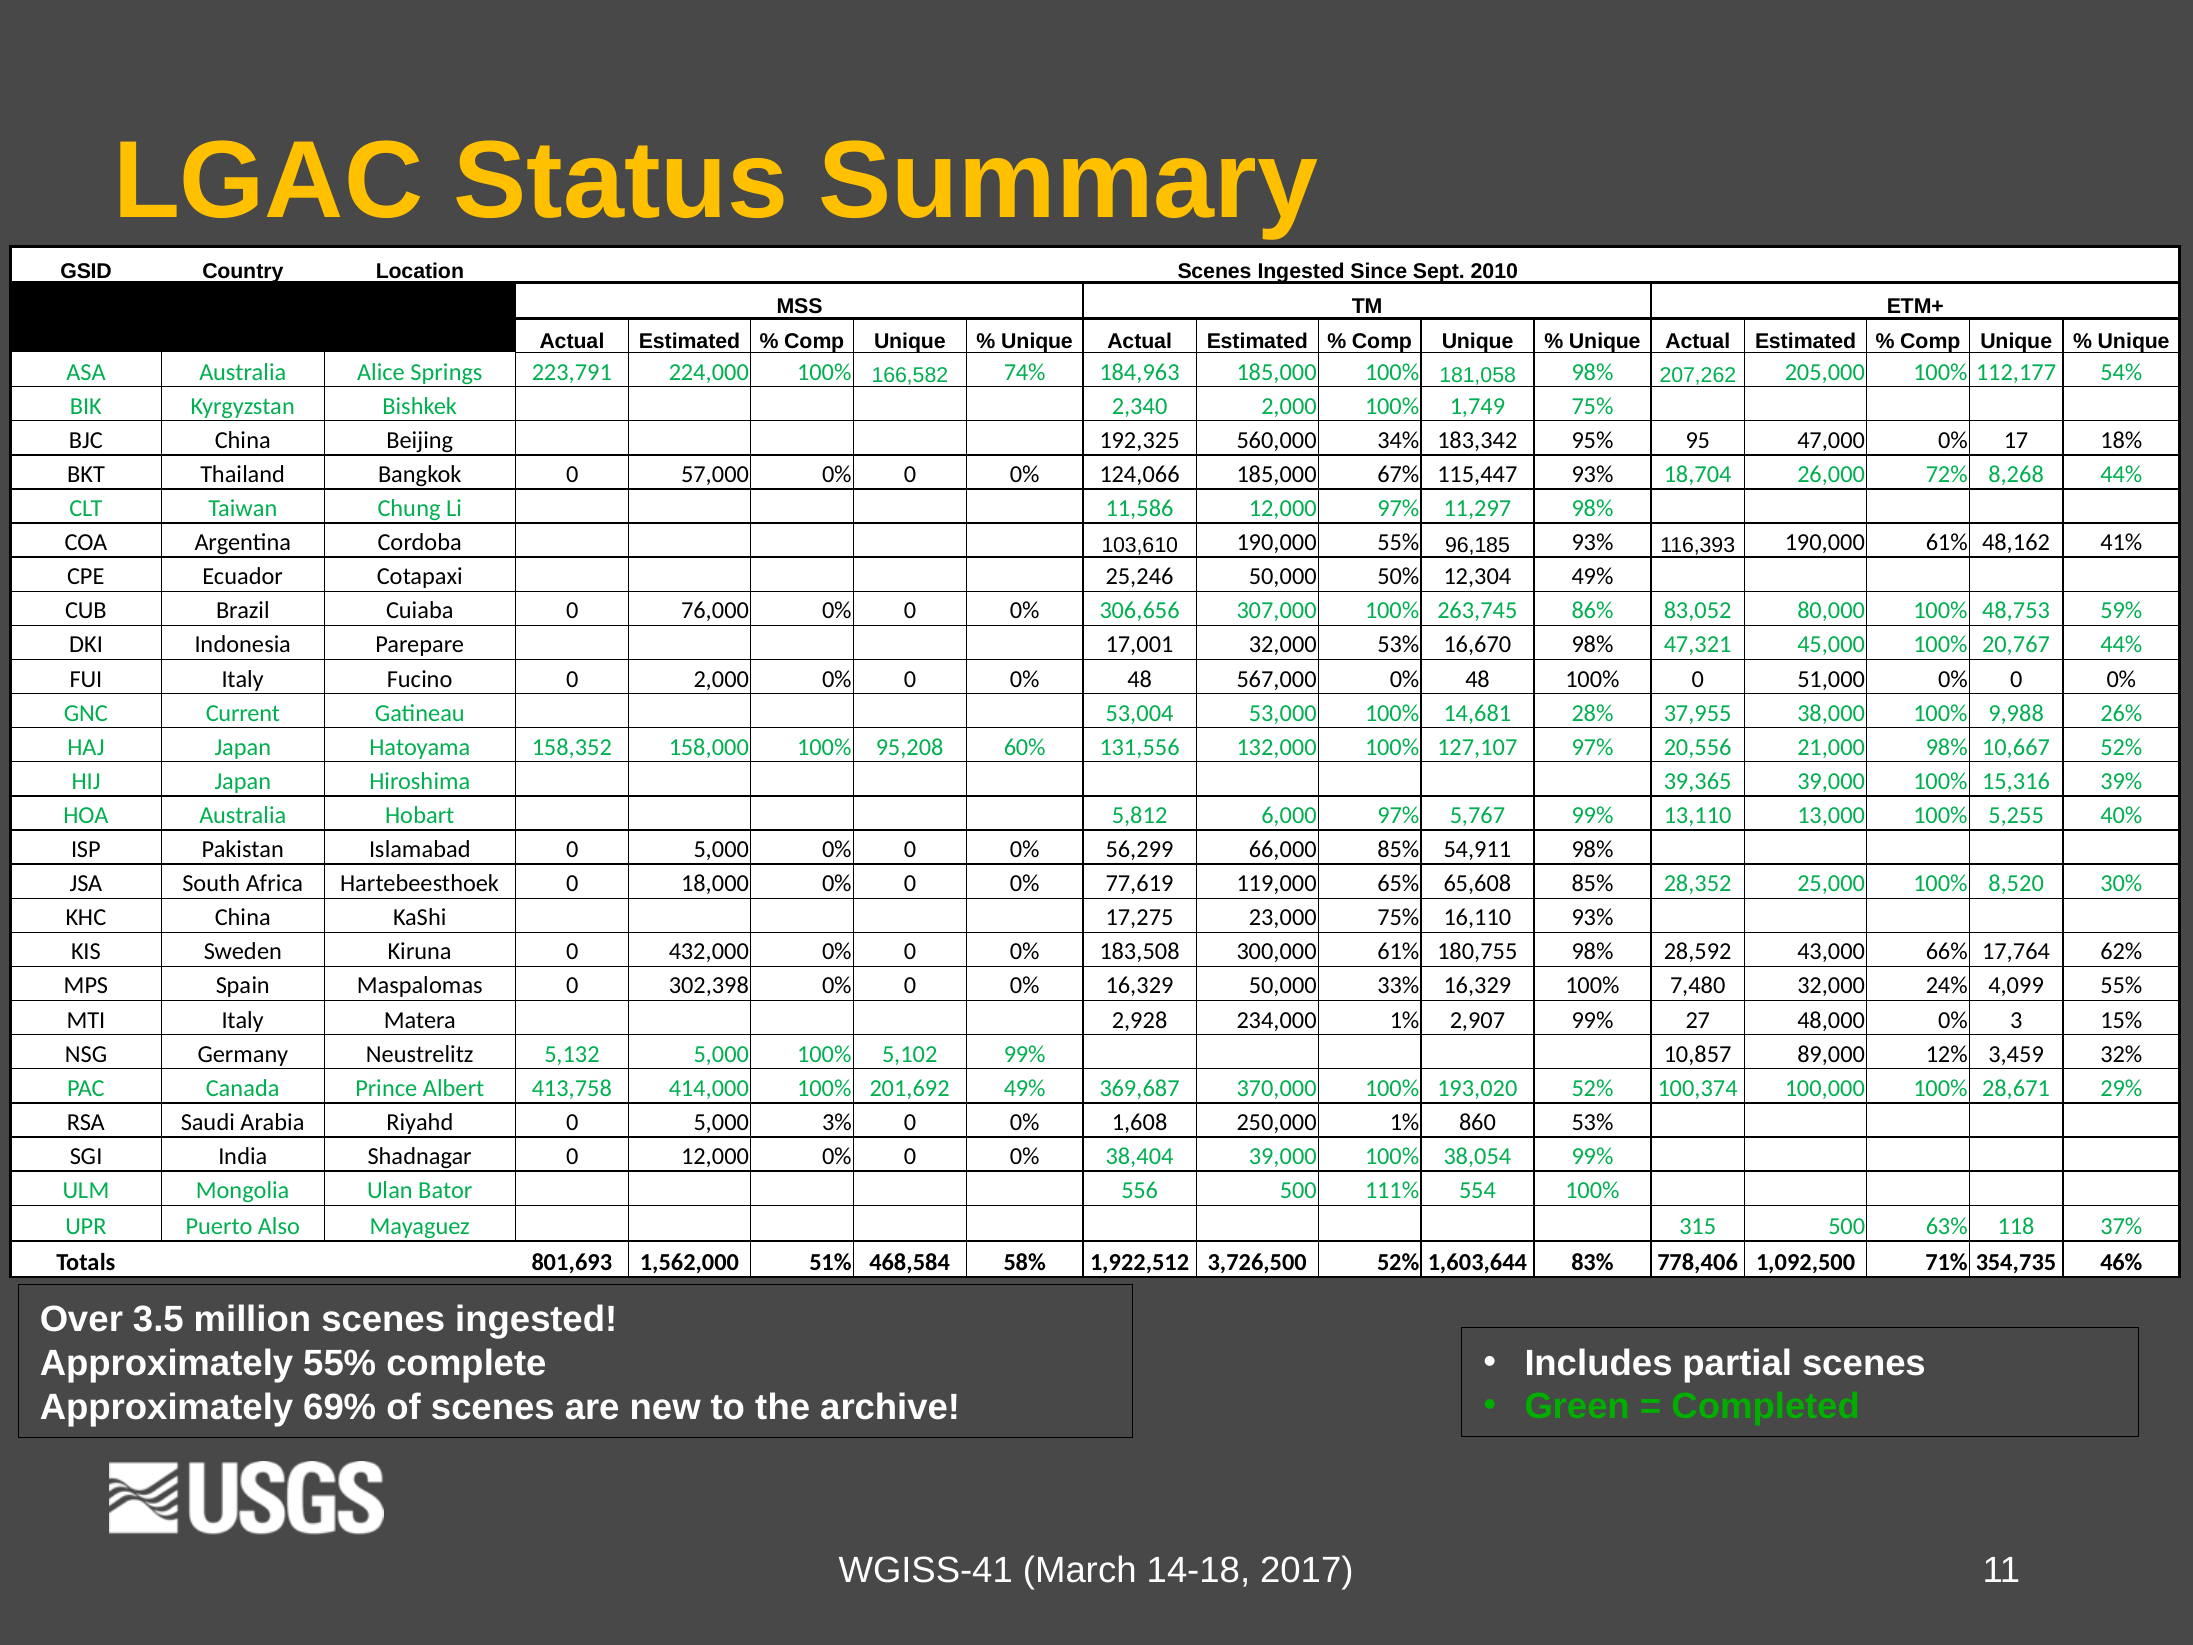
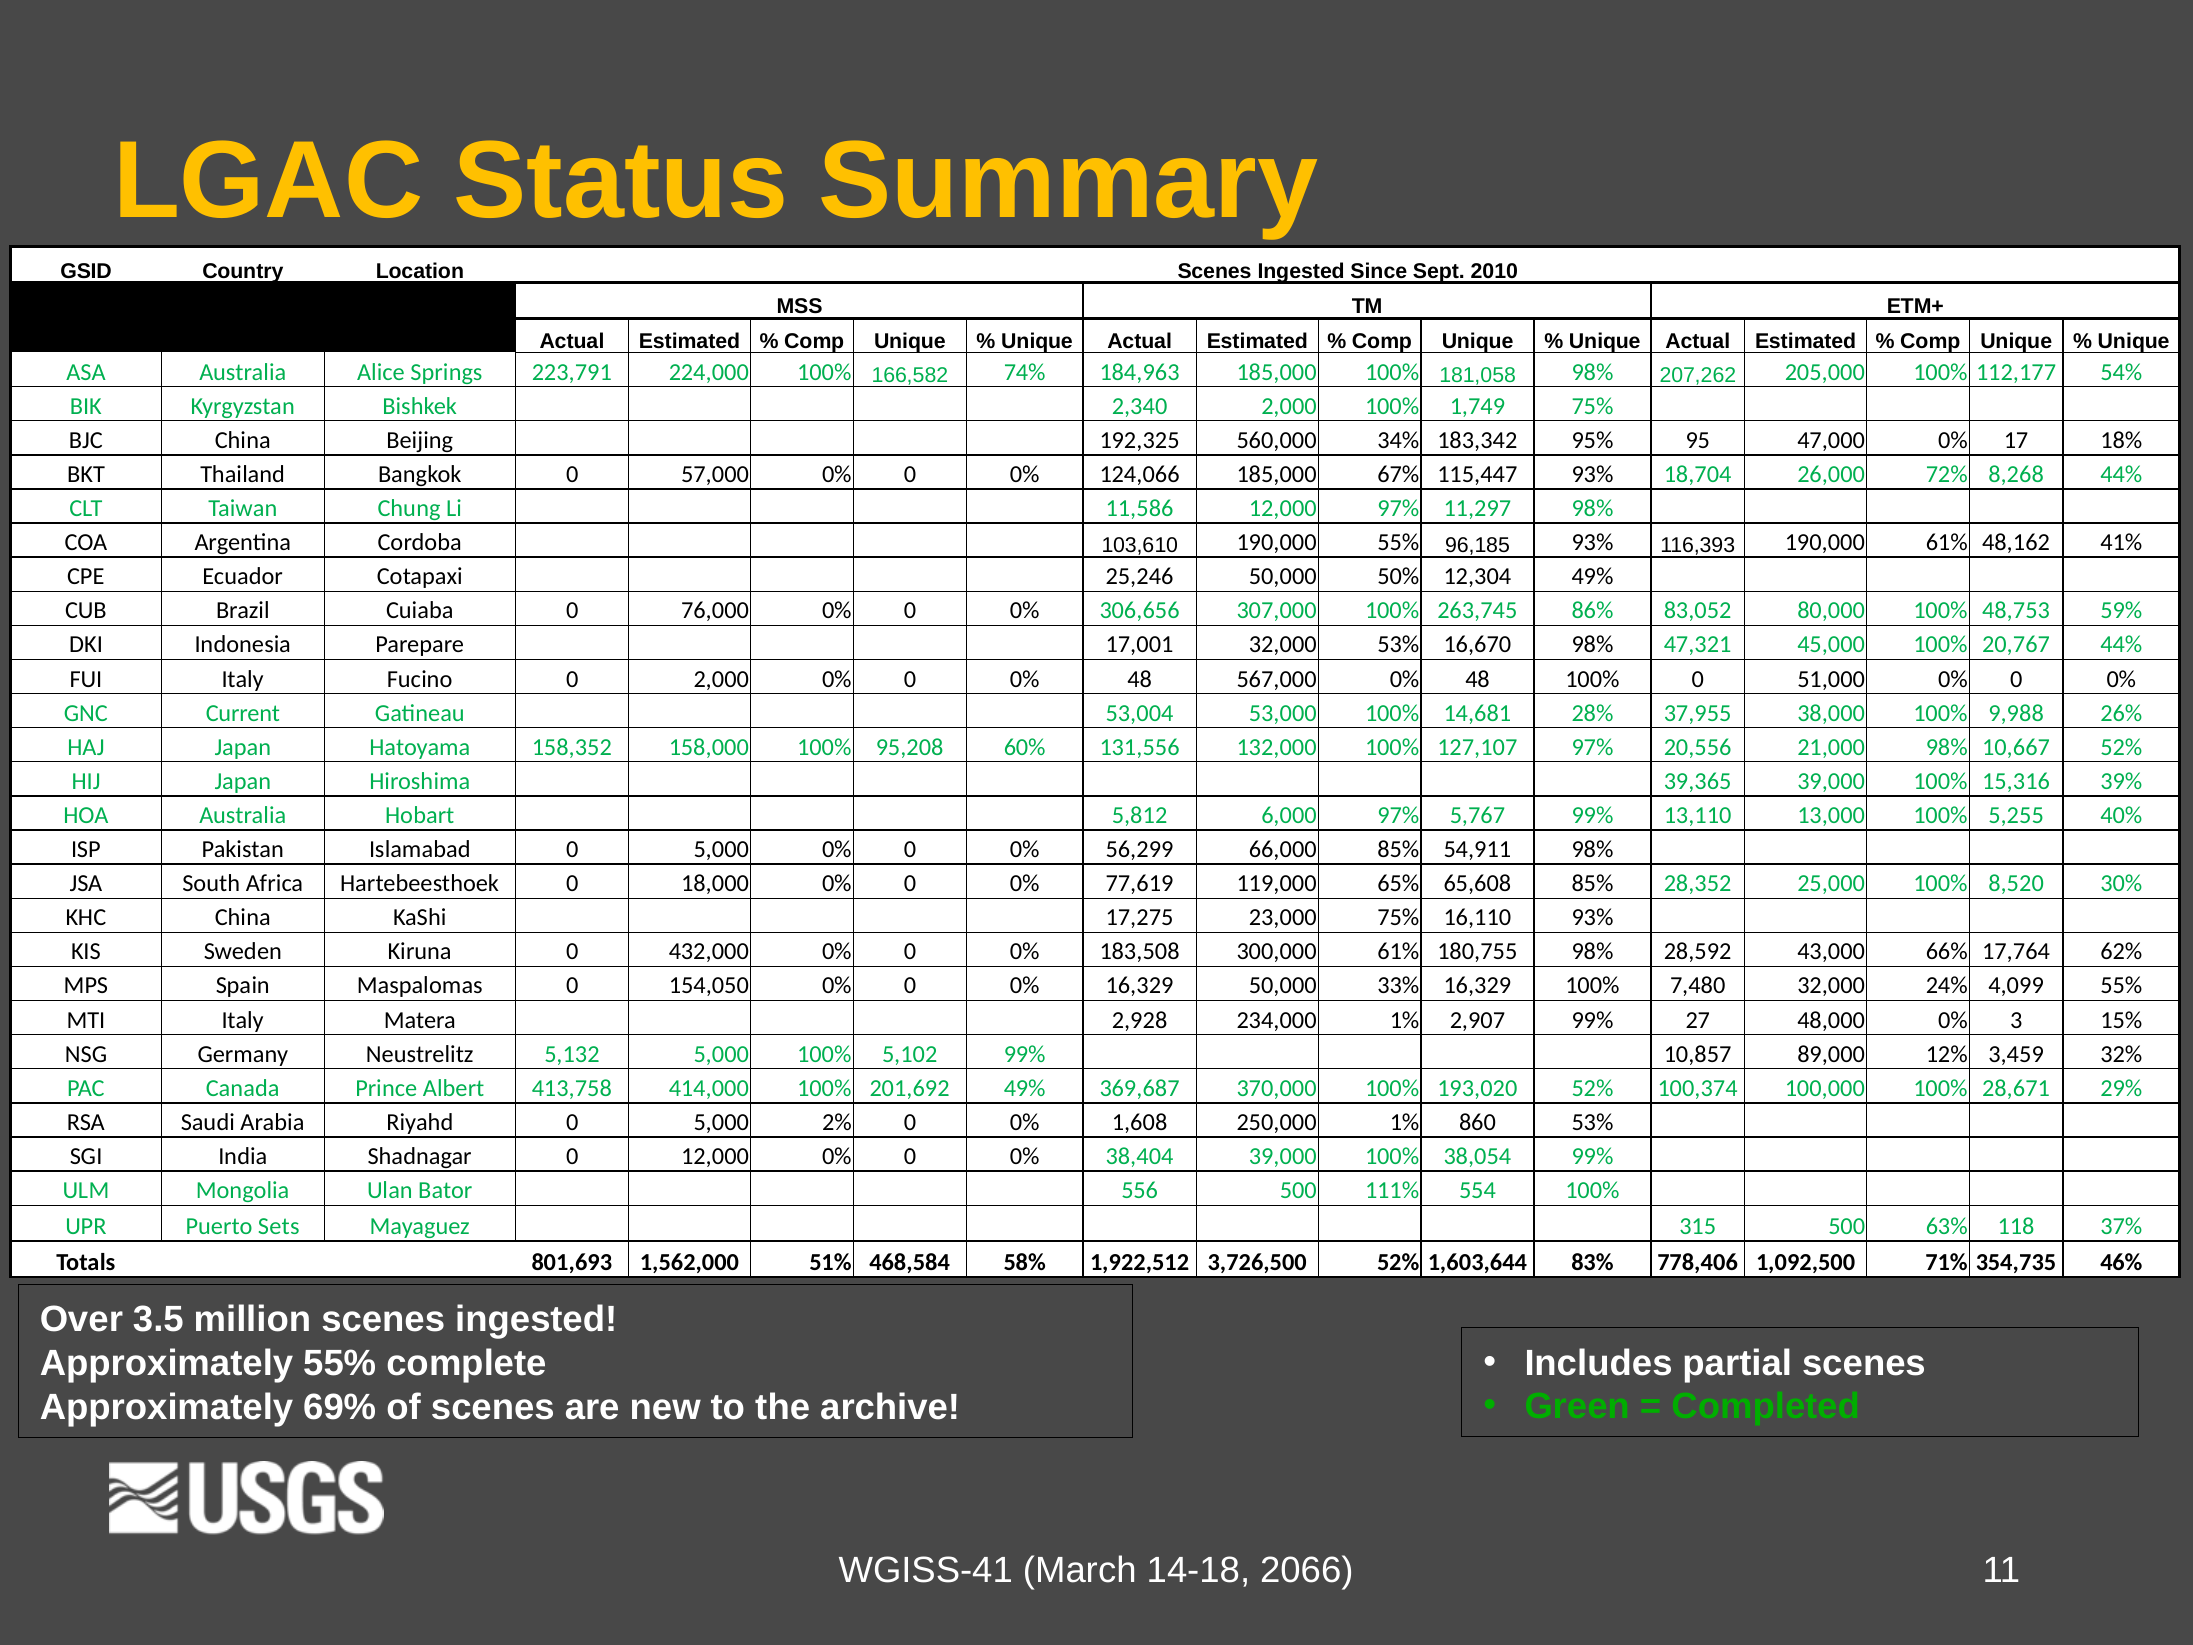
302,398: 302,398 -> 154,050
3%: 3% -> 2%
Also: Also -> Sets
2017: 2017 -> 2066
